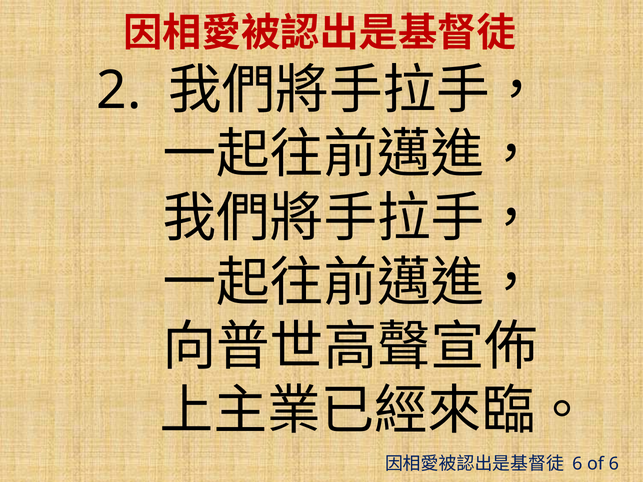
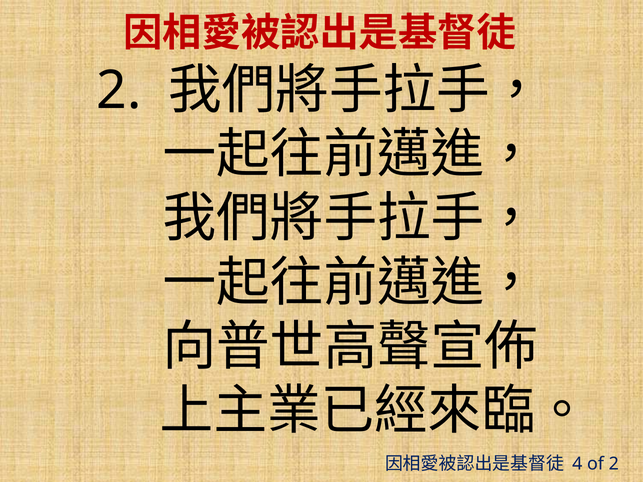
6 at (577, 464): 6 -> 4
of 6: 6 -> 2
